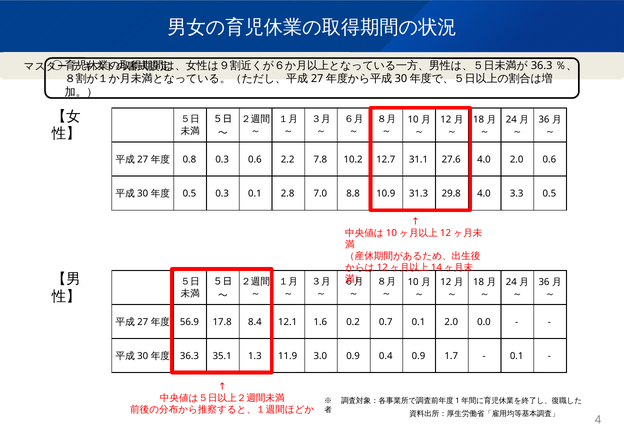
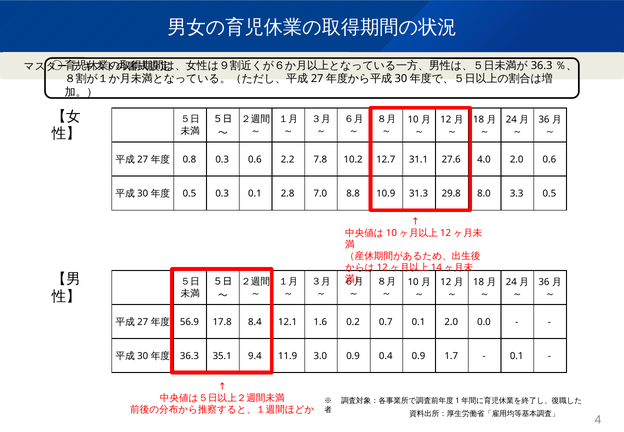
29.8 4.0: 4.0 -> 8.0
1.3: 1.3 -> 9.4
